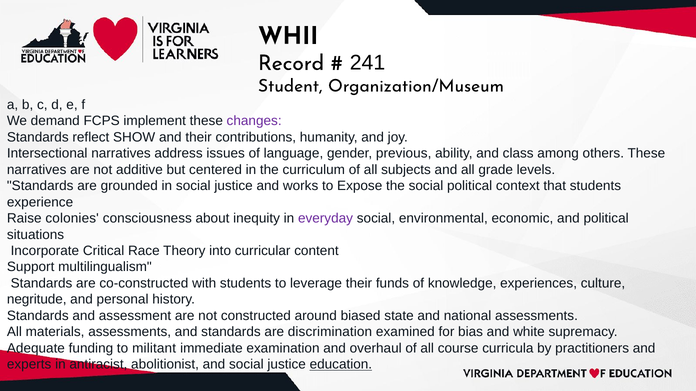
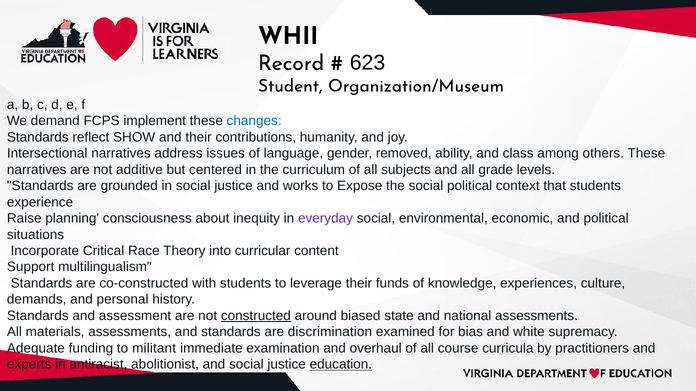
241: 241 -> 623
changes colour: purple -> blue
previous: previous -> removed
colonies: colonies -> planning
negritude: negritude -> demands
constructed underline: none -> present
